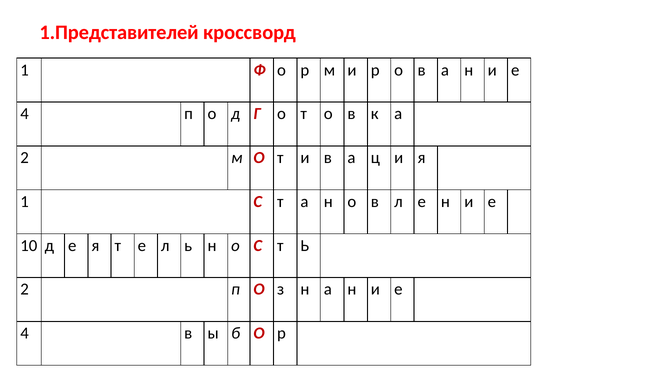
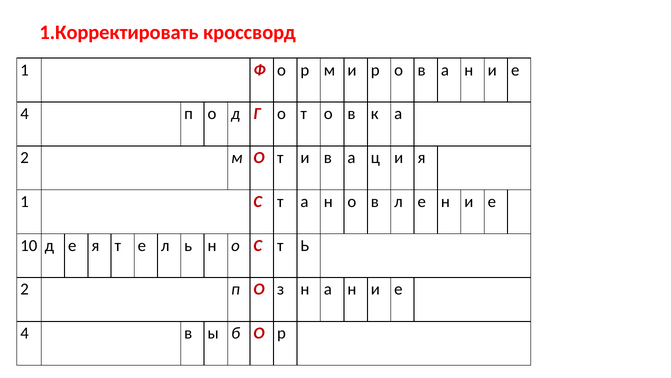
1.Представителей: 1.Представителей -> 1.Корректировать
